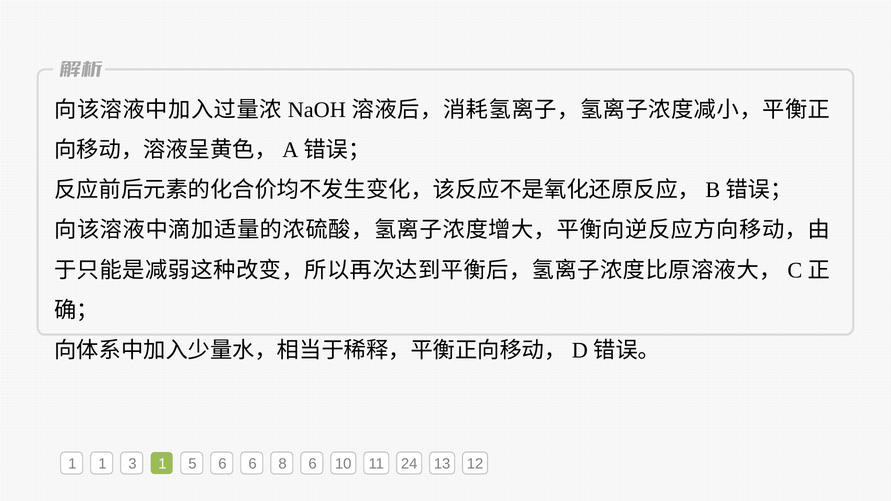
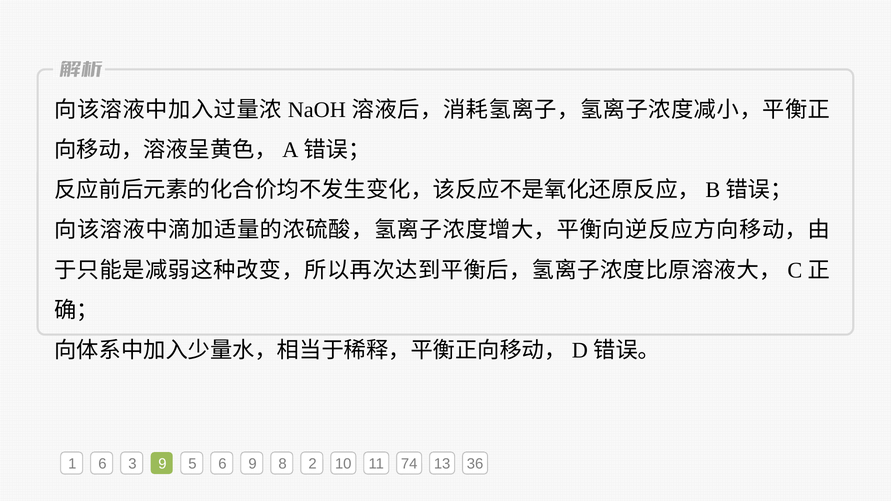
1 1: 1 -> 6
3 1: 1 -> 9
6 6: 6 -> 9
8 6: 6 -> 2
24: 24 -> 74
12: 12 -> 36
